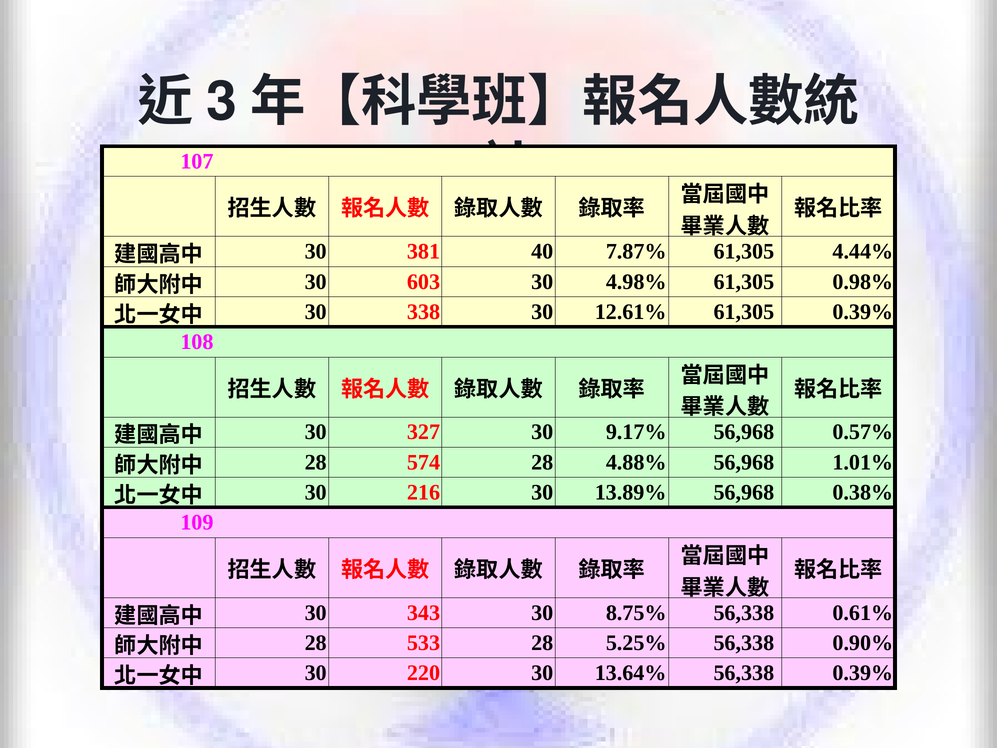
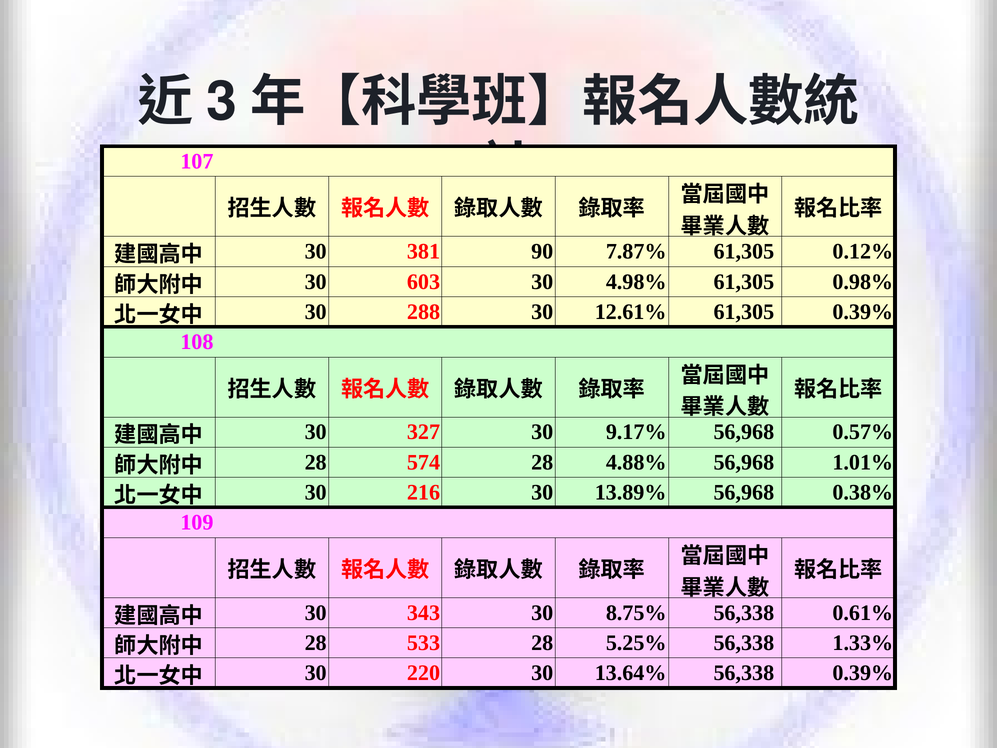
40: 40 -> 90
4.44%: 4.44% -> 0.12%
338: 338 -> 288
0.90%: 0.90% -> 1.33%
